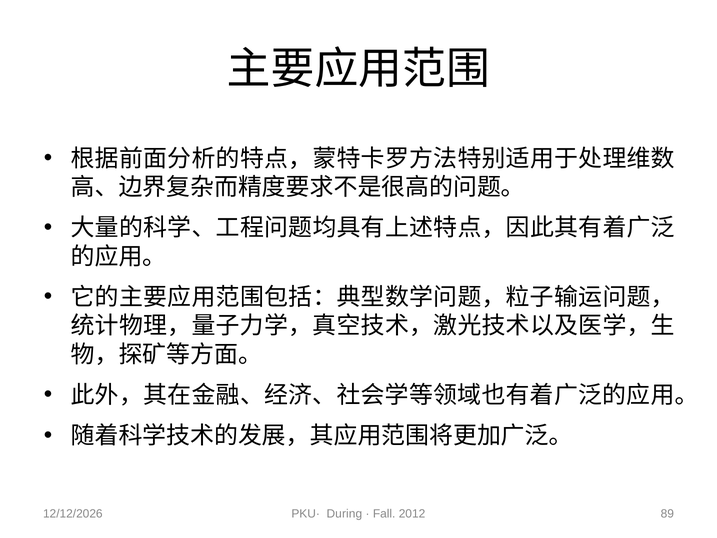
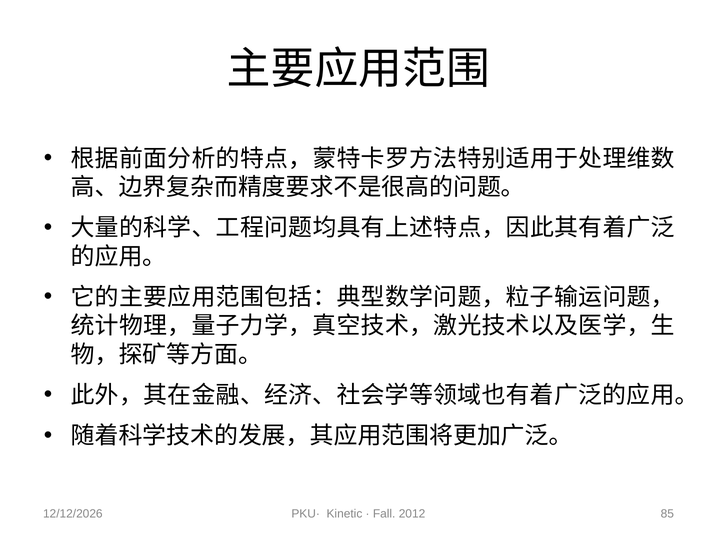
During: During -> Kinetic
89: 89 -> 85
